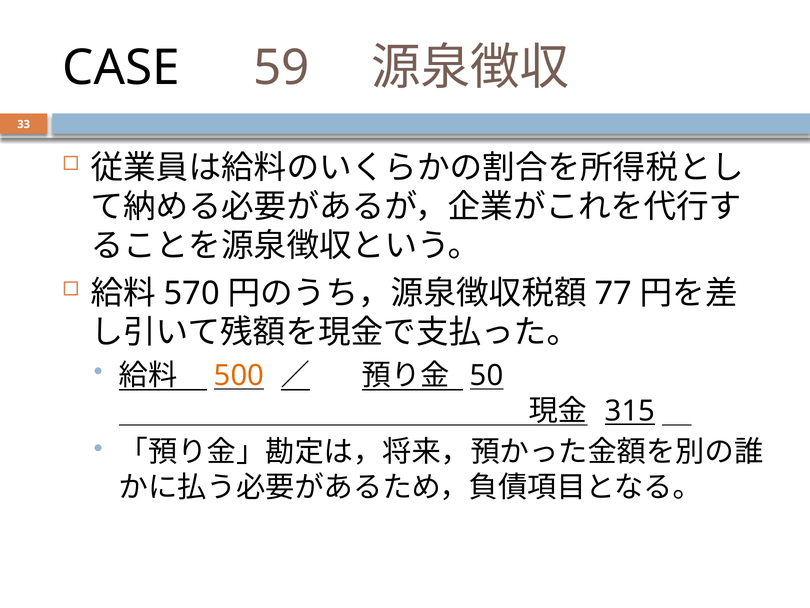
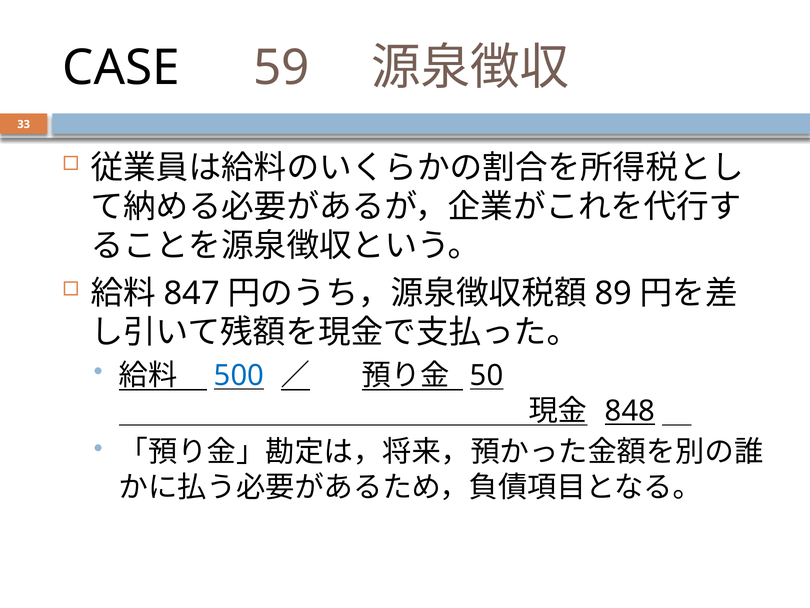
570: 570 -> 847
77: 77 -> 89
500 colour: orange -> blue
315: 315 -> 848
